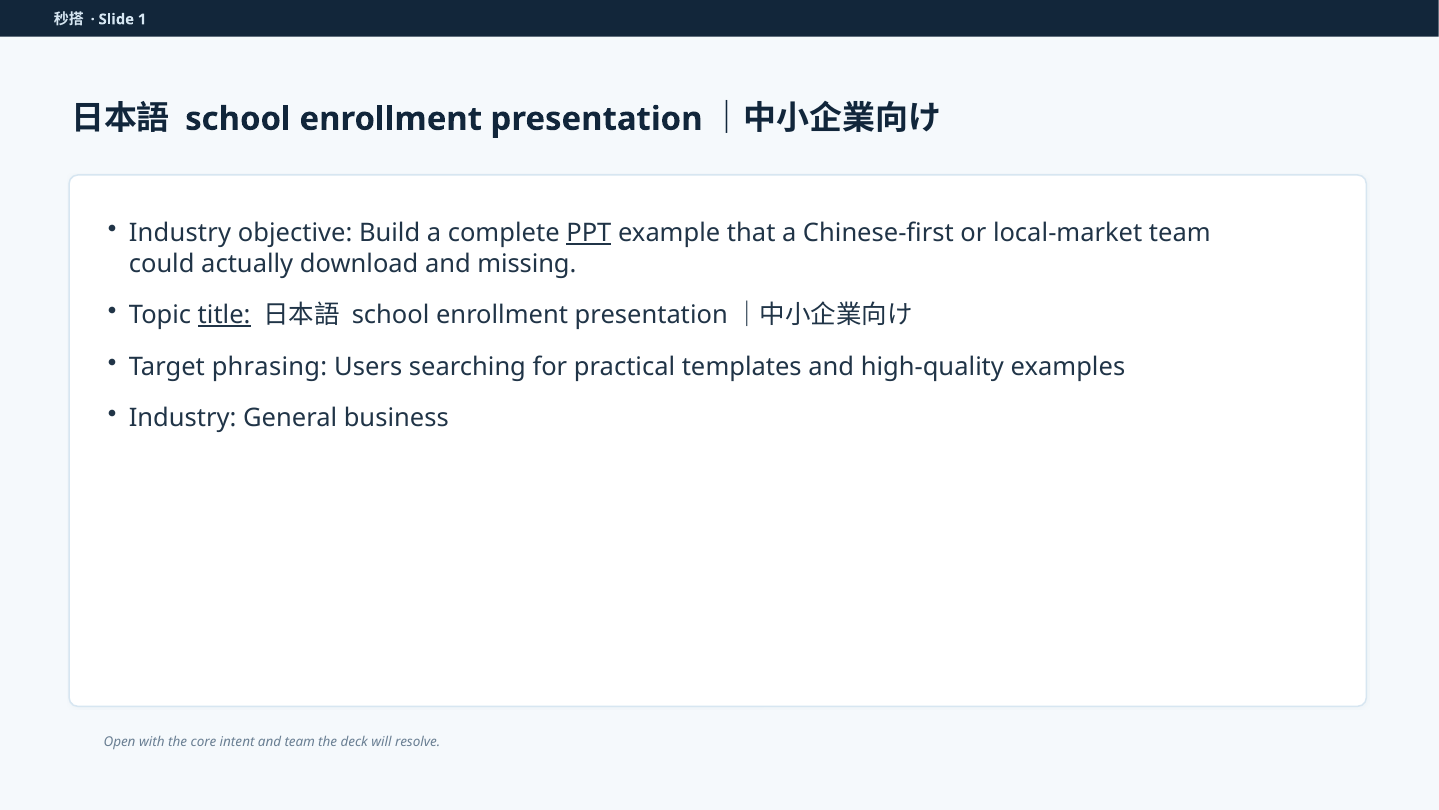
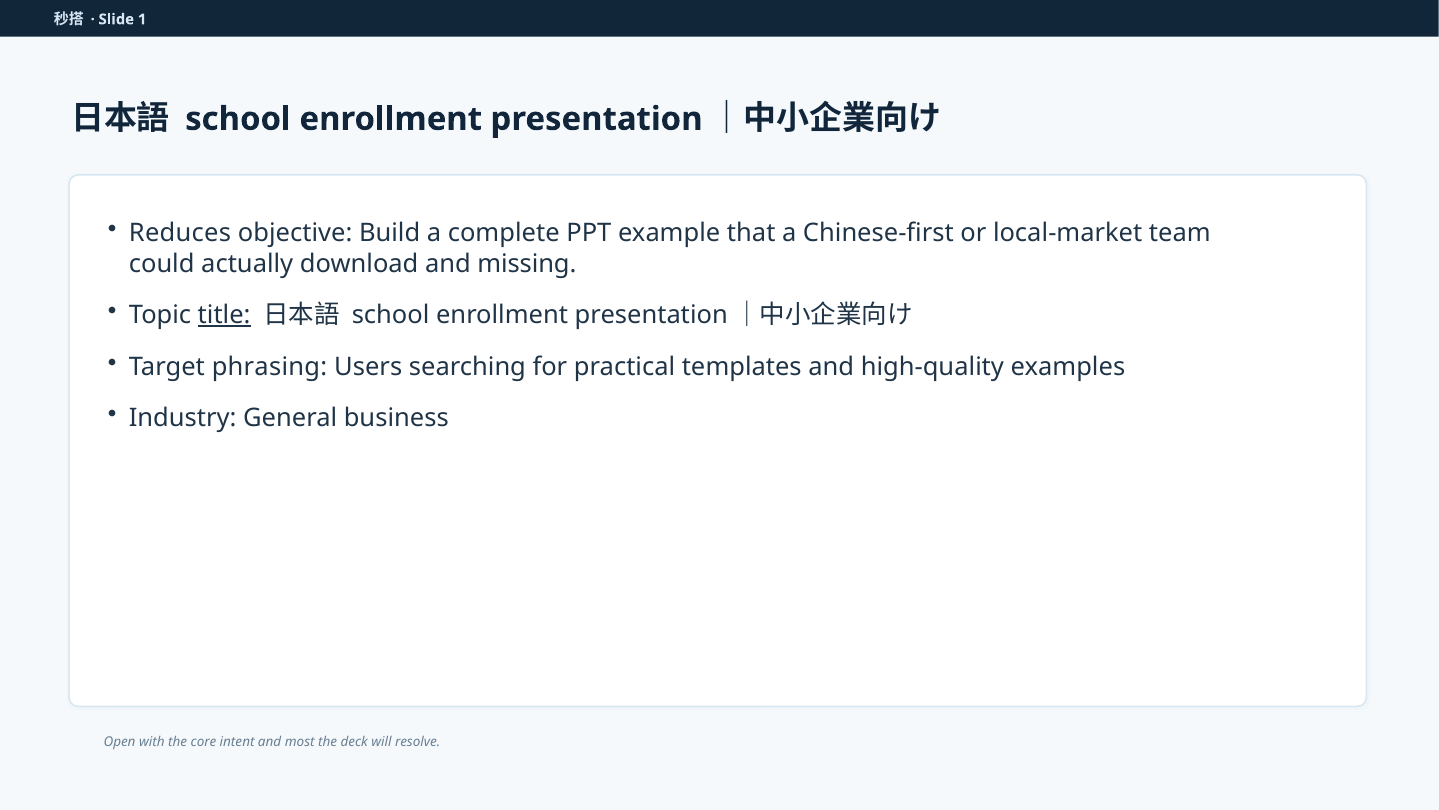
Industry at (180, 233): Industry -> Reduces
PPT underline: present -> none
and team: team -> most
